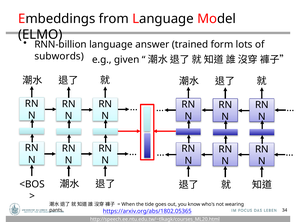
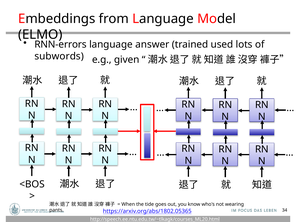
RNN-billion: RNN-billion -> RNN-errors
form: form -> used
